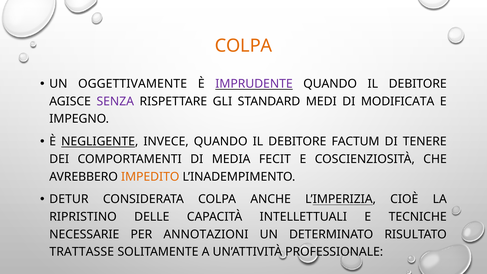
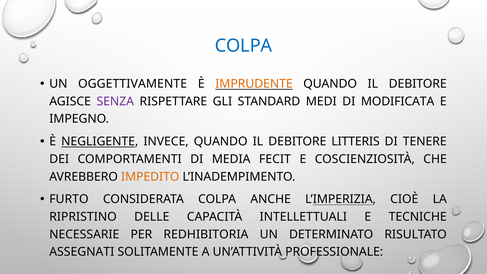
COLPA at (244, 46) colour: orange -> blue
IMPRUDENTE colour: purple -> orange
FACTUM: FACTUM -> LITTERIS
DETUR: DETUR -> FURTO
ANNOTAZIONI: ANNOTAZIONI -> REDHIBITORIA
TRATTASSE: TRATTASSE -> ASSEGNATI
